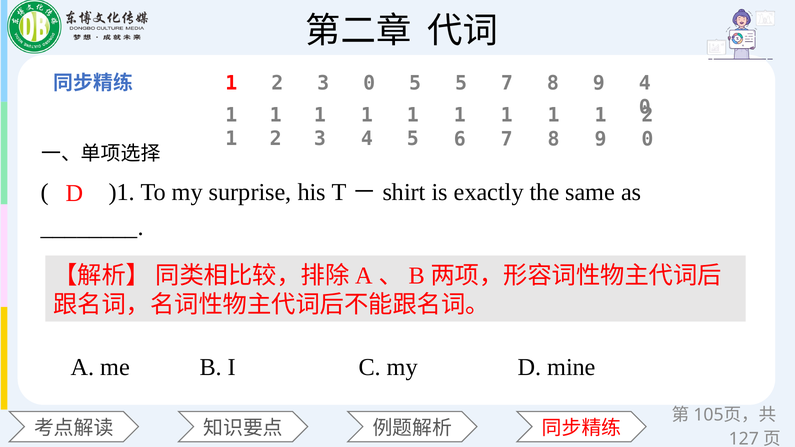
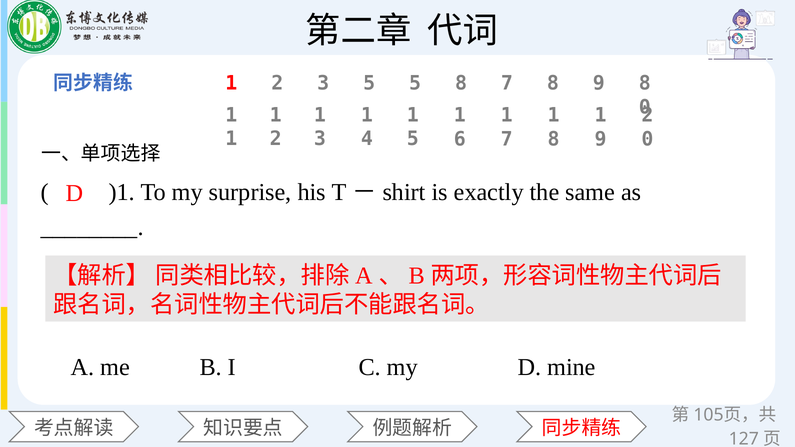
3 0: 0 -> 5
5 5: 5 -> 8
9 4: 4 -> 8
